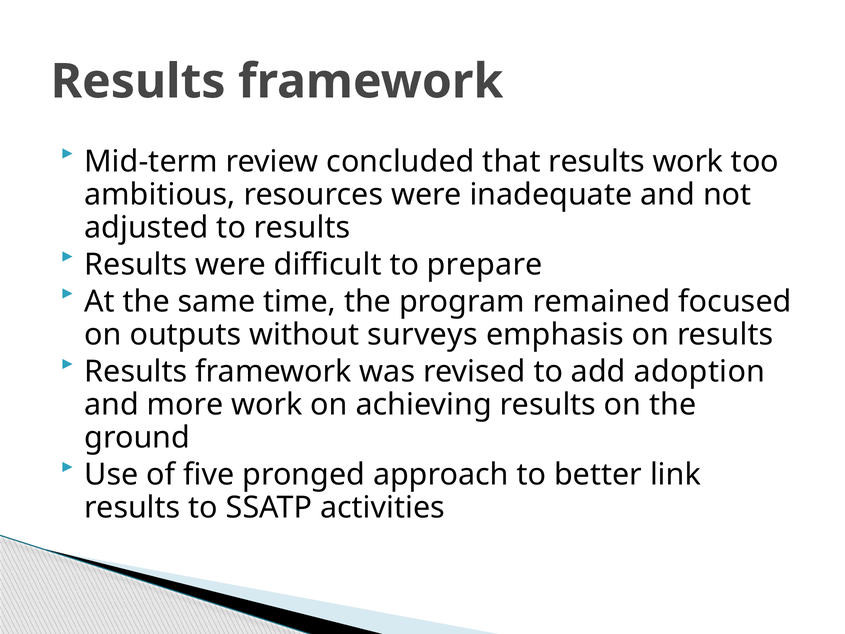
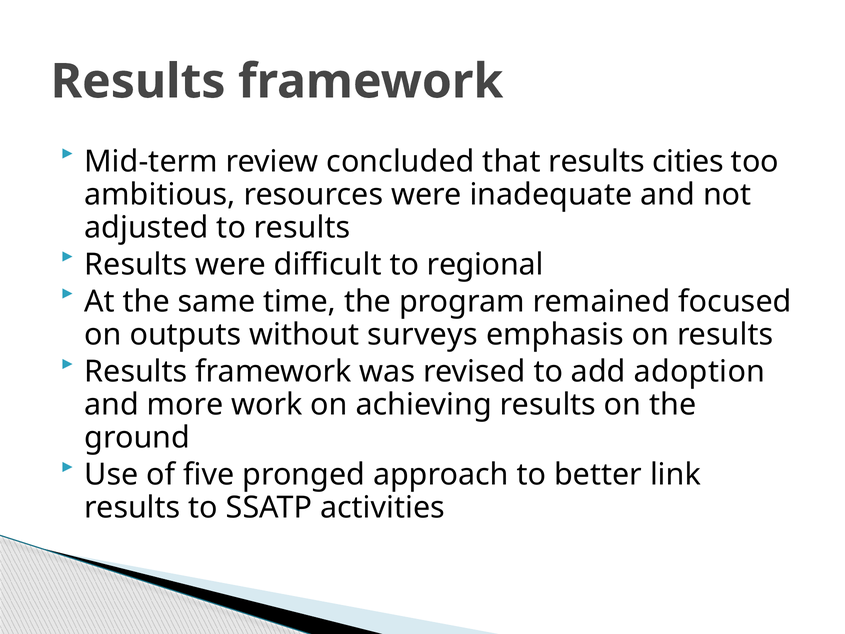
results work: work -> cities
prepare: prepare -> regional
